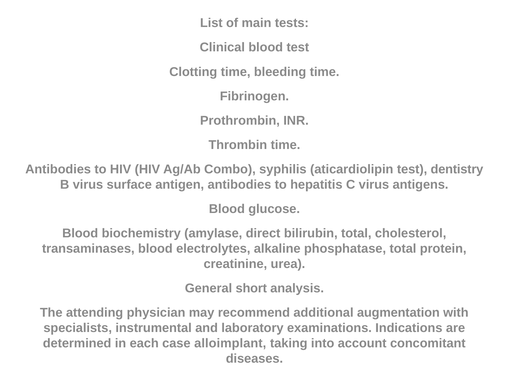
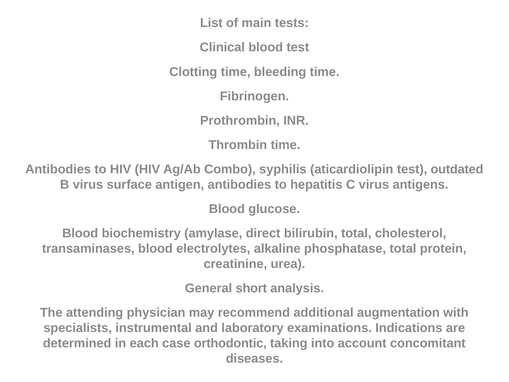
dentistry: dentistry -> outdated
alloimplant: alloimplant -> orthodontic
